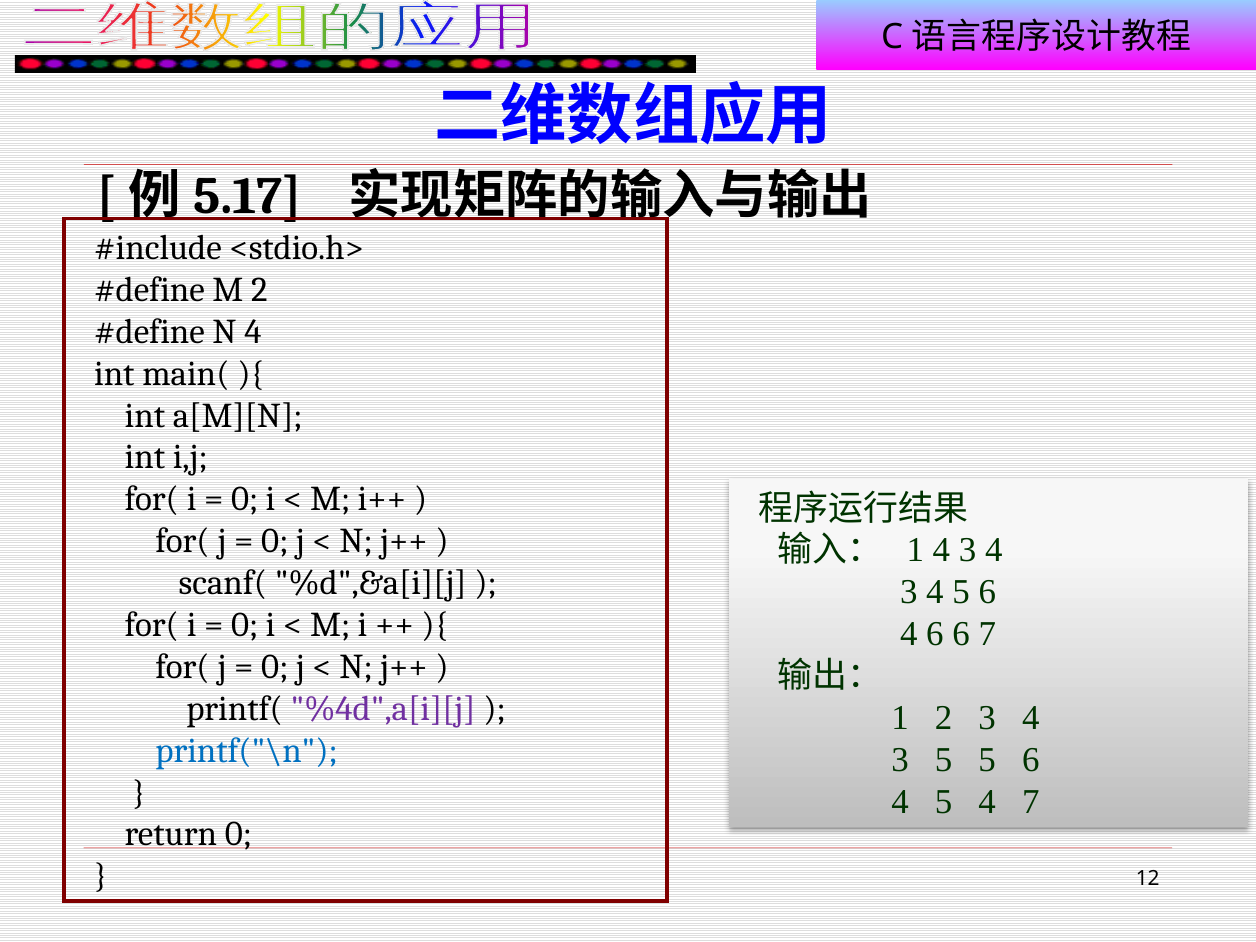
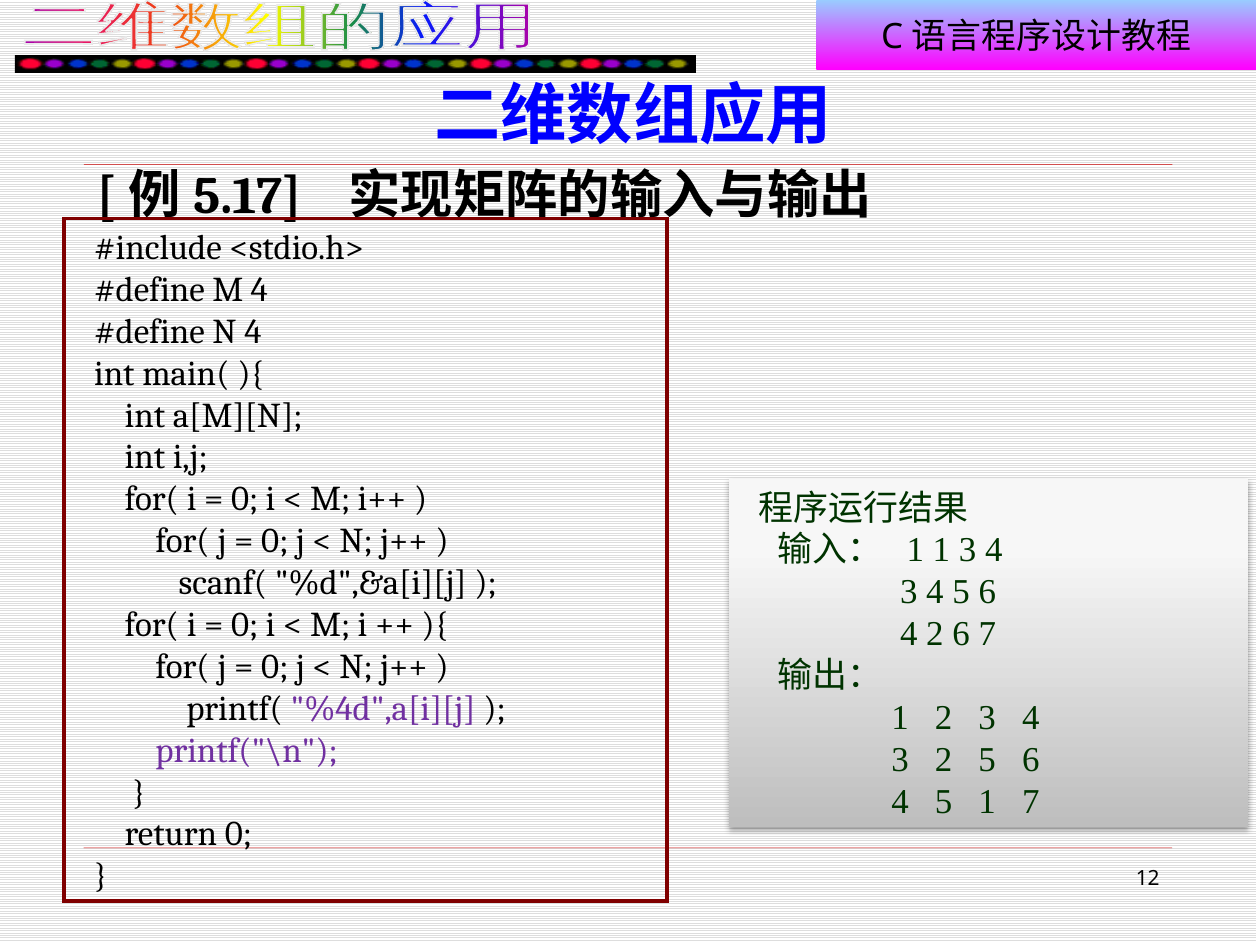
M 2: 2 -> 4
1 4: 4 -> 1
4 6: 6 -> 2
printf("\n colour: blue -> purple
3 5: 5 -> 2
5 4: 4 -> 1
